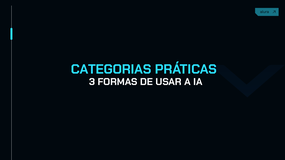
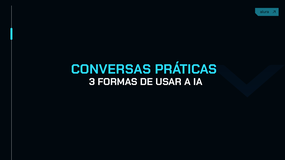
CATEGORIAS: CATEGORIAS -> CONVERSAS
